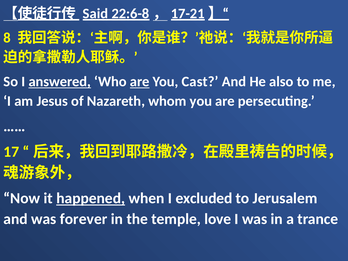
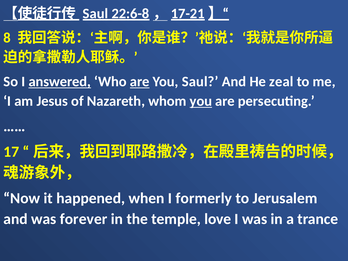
Said at (95, 14): Said -> Saul
You Cast: Cast -> Saul
also: also -> zeal
you at (201, 101) underline: none -> present
happened underline: present -> none
excluded: excluded -> formerly
